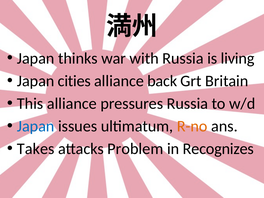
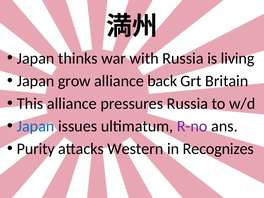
cities: cities -> grow
R-no colour: orange -> purple
Takes: Takes -> Purity
Problem: Problem -> Western
